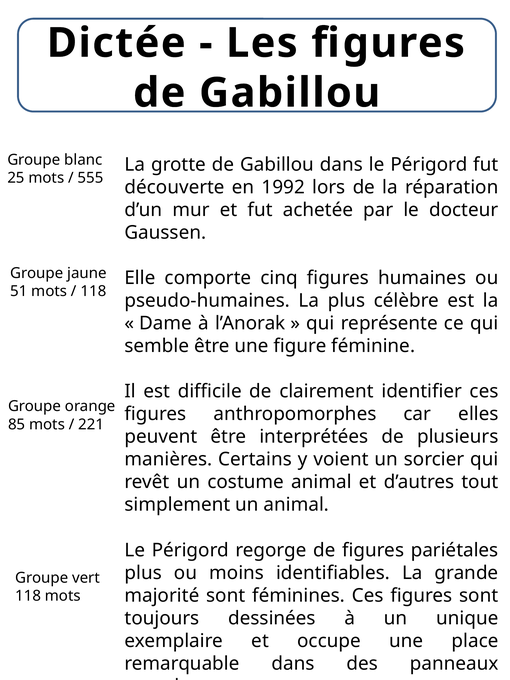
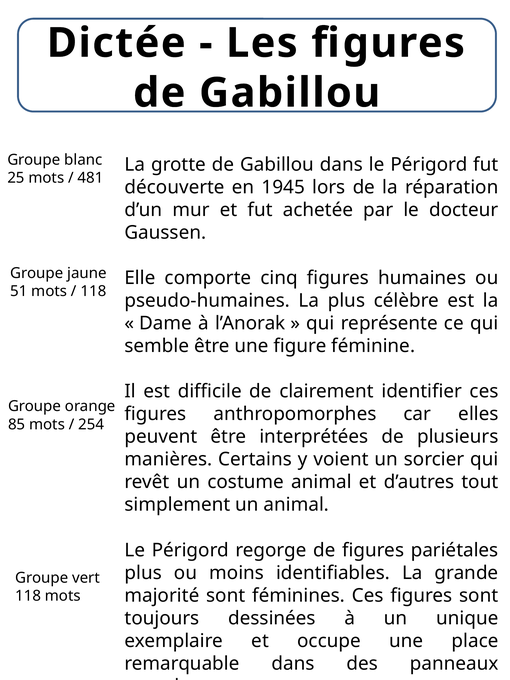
555: 555 -> 481
1992: 1992 -> 1945
221: 221 -> 254
